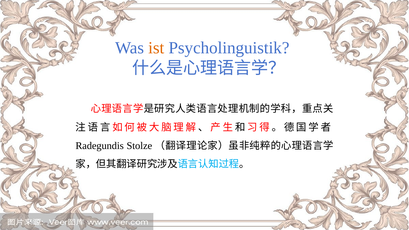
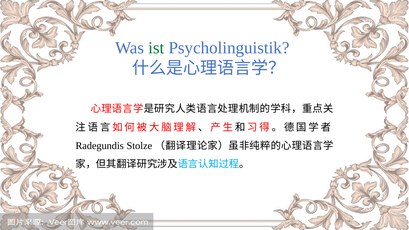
ist colour: orange -> green
